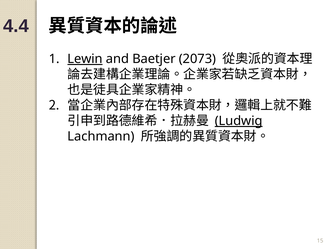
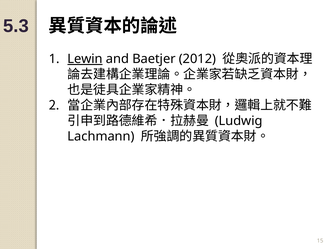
4.4: 4.4 -> 5.3
2073: 2073 -> 2012
Ludwig underline: present -> none
